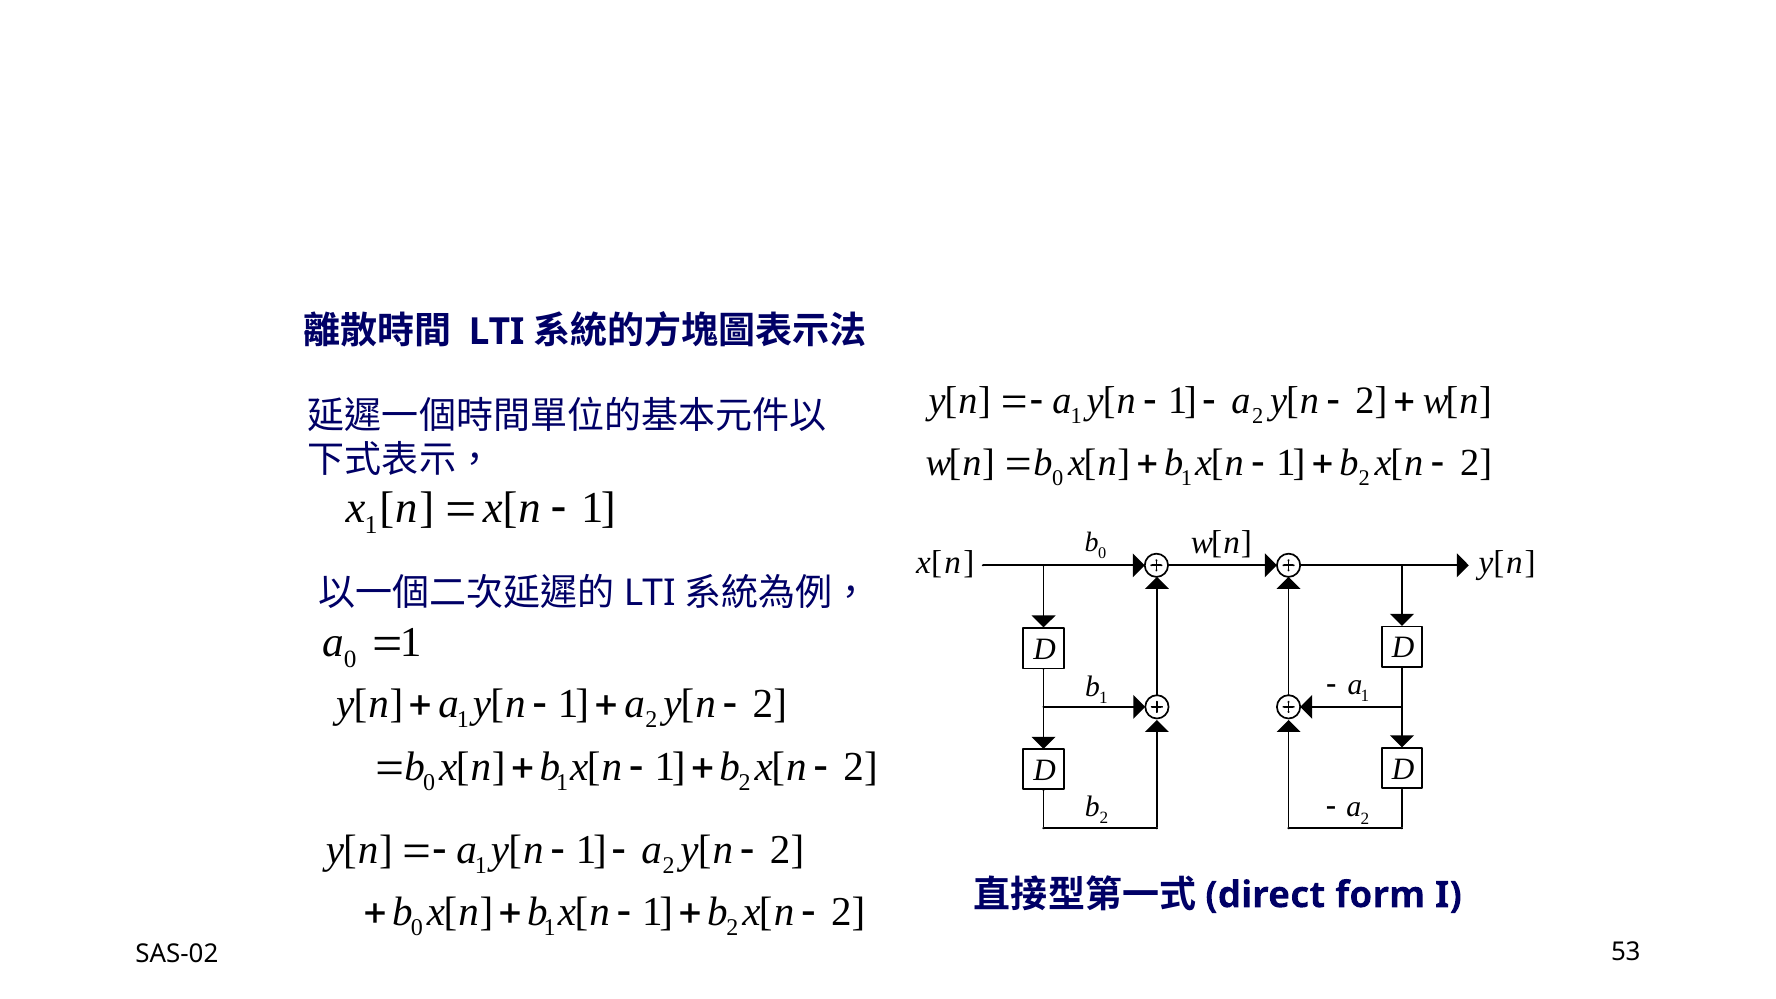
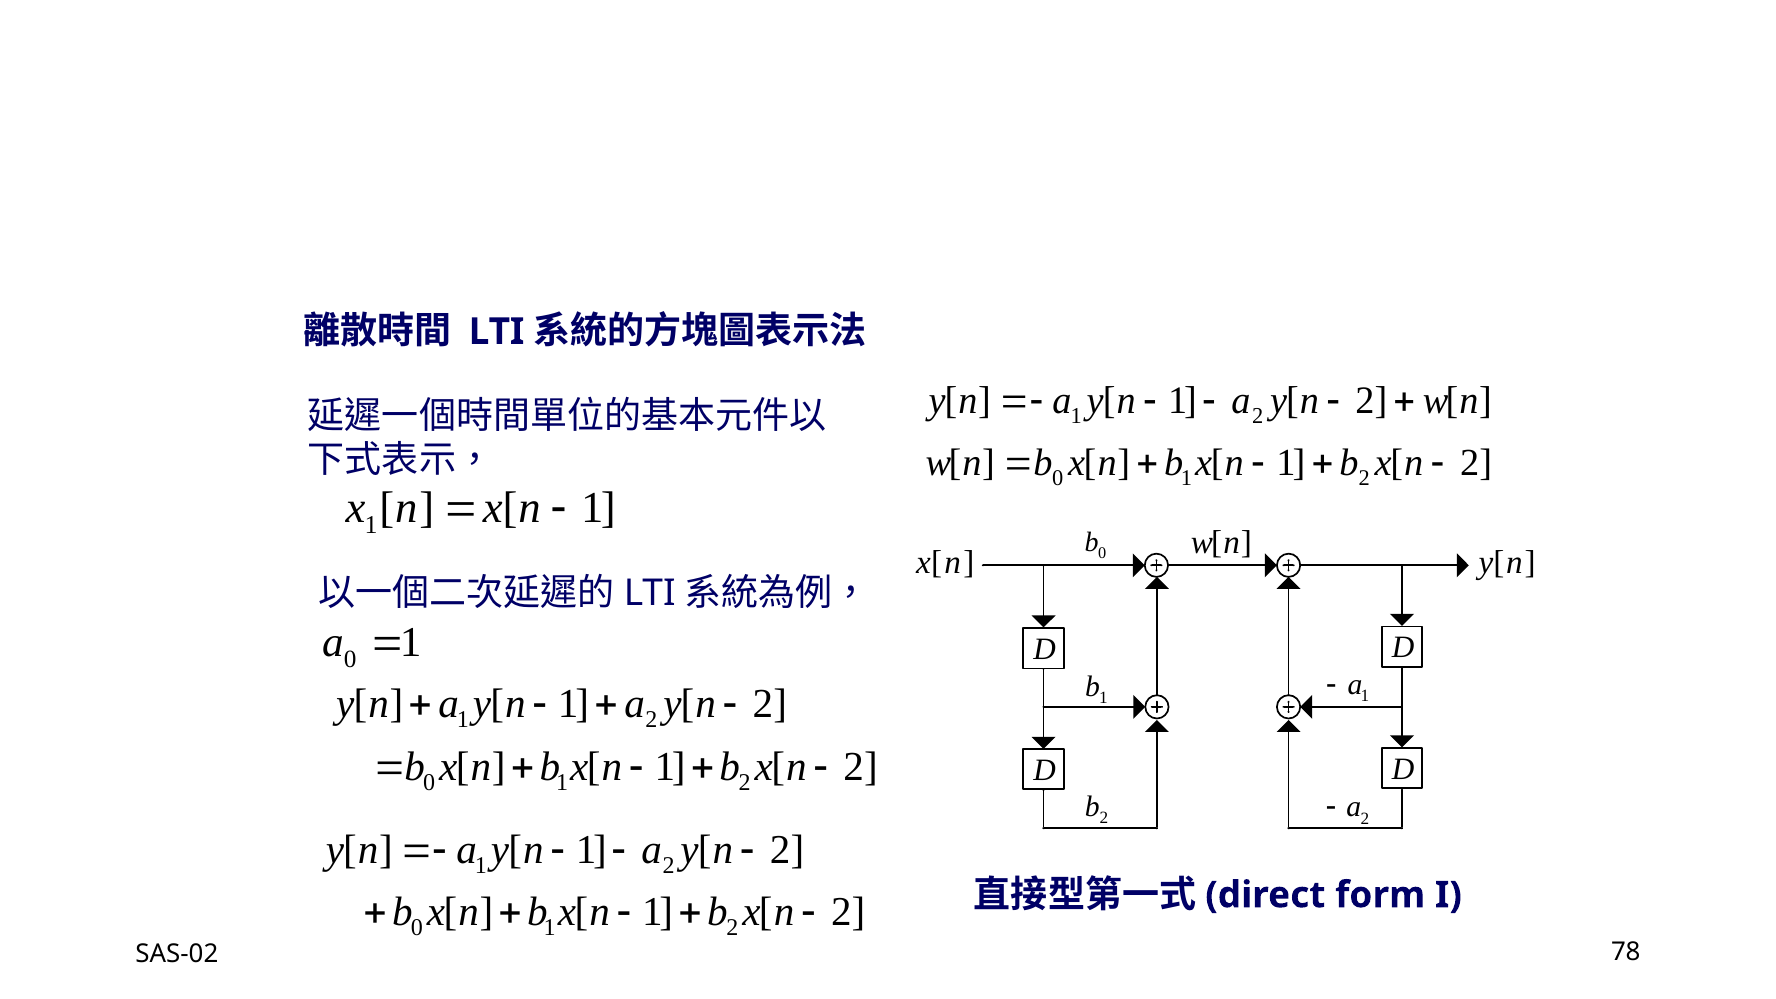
53: 53 -> 78
